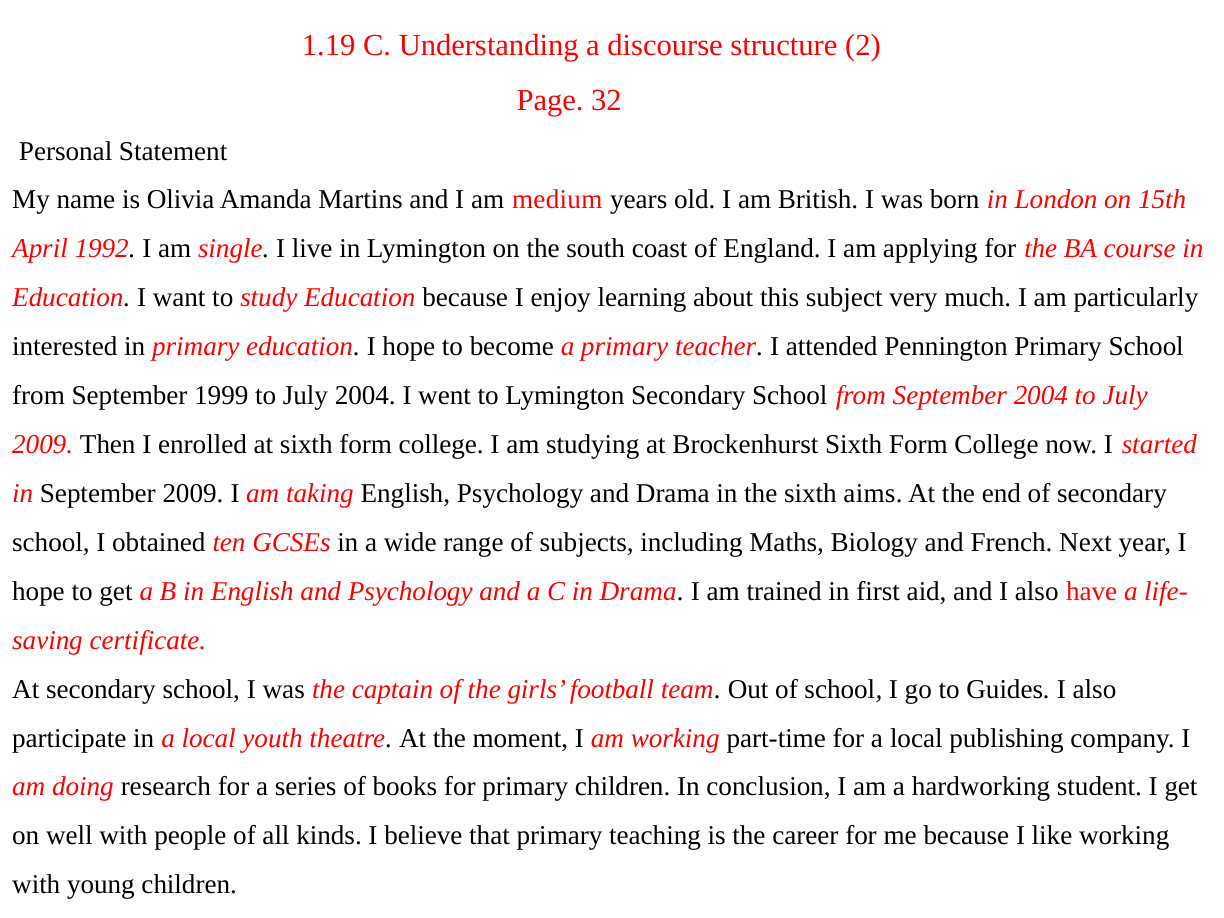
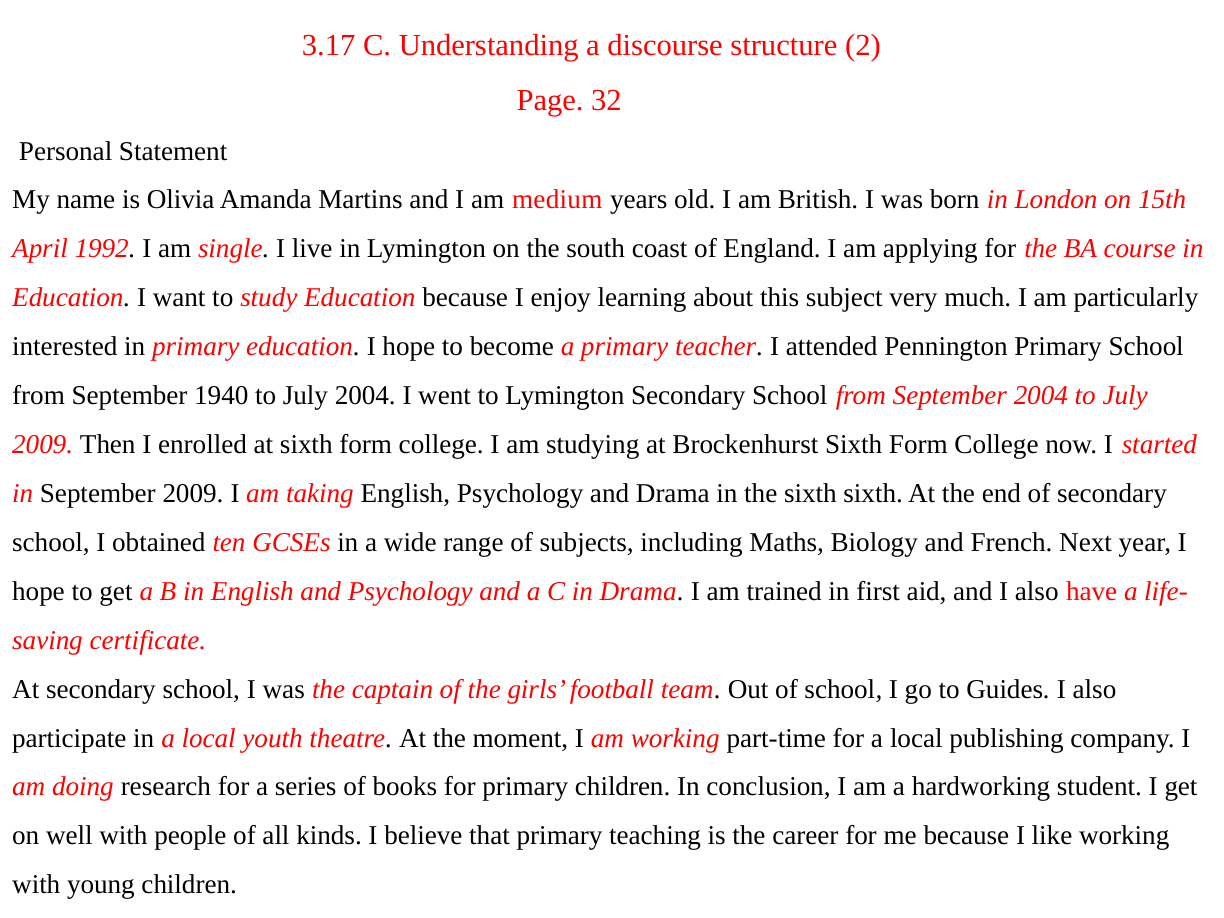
1.19: 1.19 -> 3.17
1999: 1999 -> 1940
sixth aims: aims -> sixth
